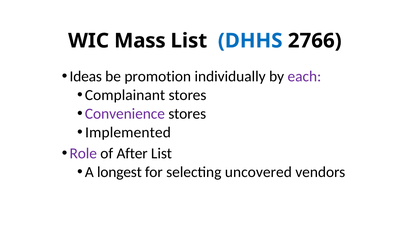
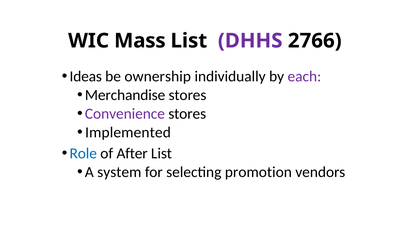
DHHS colour: blue -> purple
promotion: promotion -> ownership
Complainant: Complainant -> Merchandise
Role colour: purple -> blue
longest: longest -> system
uncovered: uncovered -> promotion
